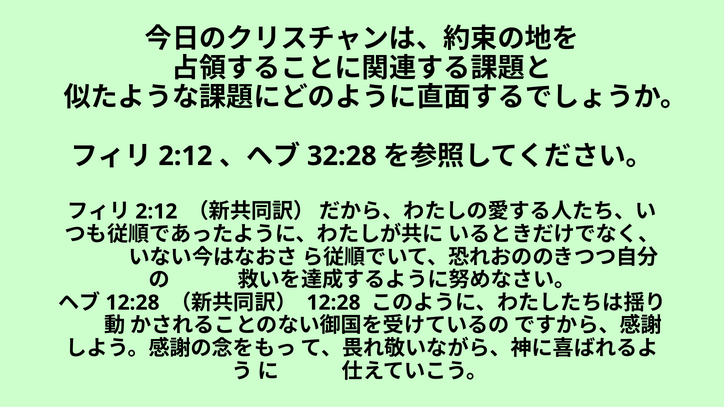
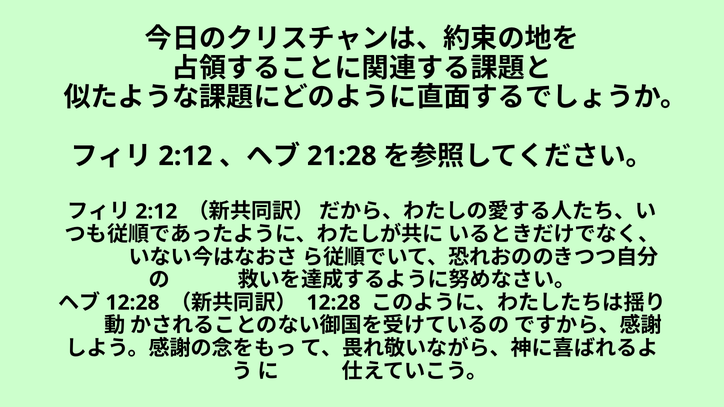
32:28: 32:28 -> 21:28
